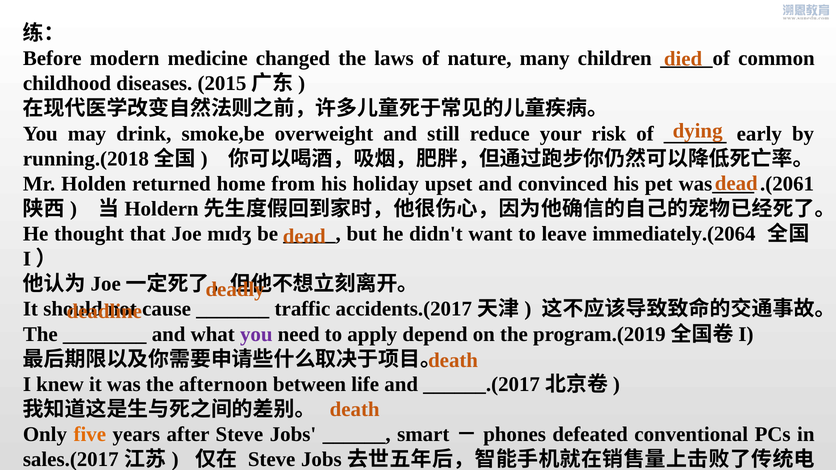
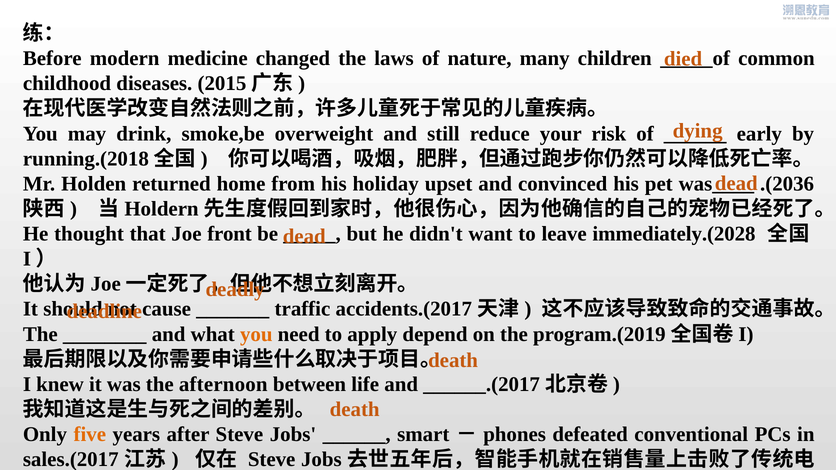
.(2061: .(2061 -> .(2036
mɪdʒ: mɪdʒ -> front
immediately.(2064: immediately.(2064 -> immediately.(2028
you at (256, 334) colour: purple -> orange
